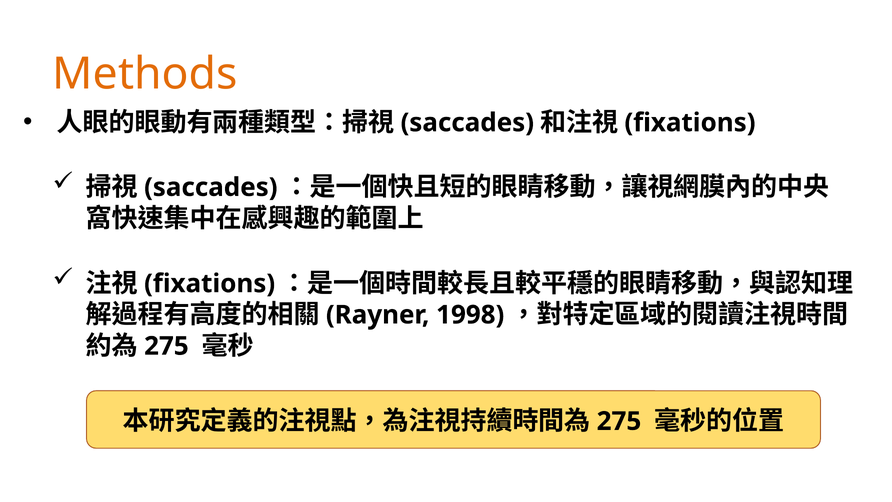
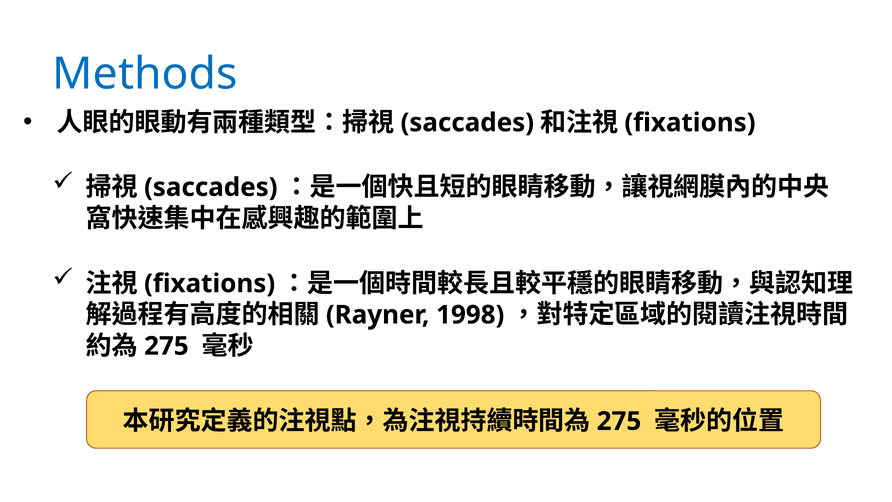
Methods colour: orange -> blue
